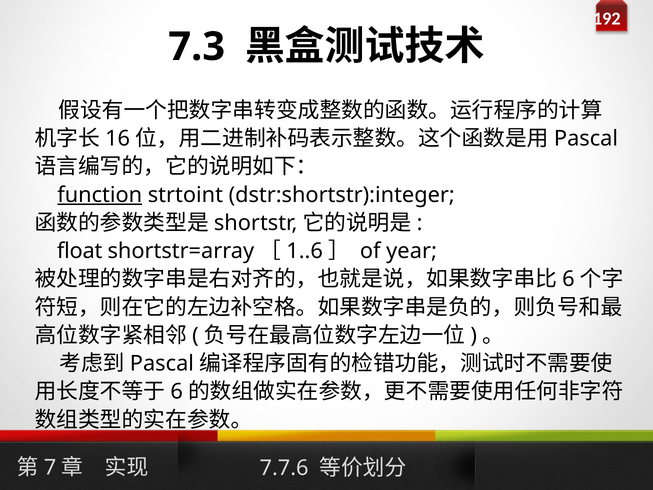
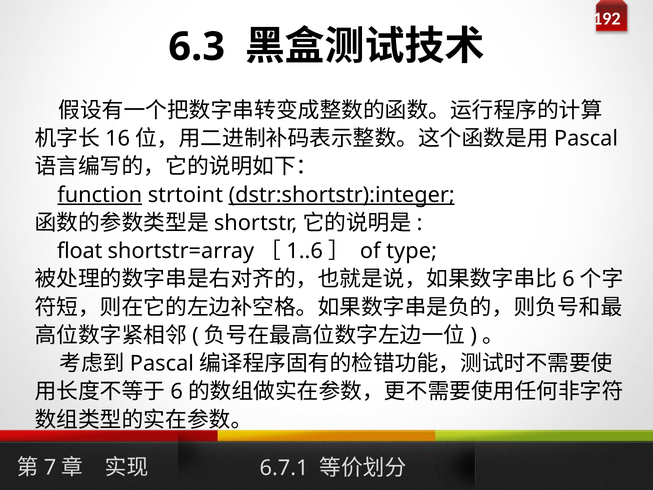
7.3: 7.3 -> 6.3
dstr:shortstr):integer underline: none -> present
year: year -> type
7.7.6: 7.7.6 -> 6.7.1
